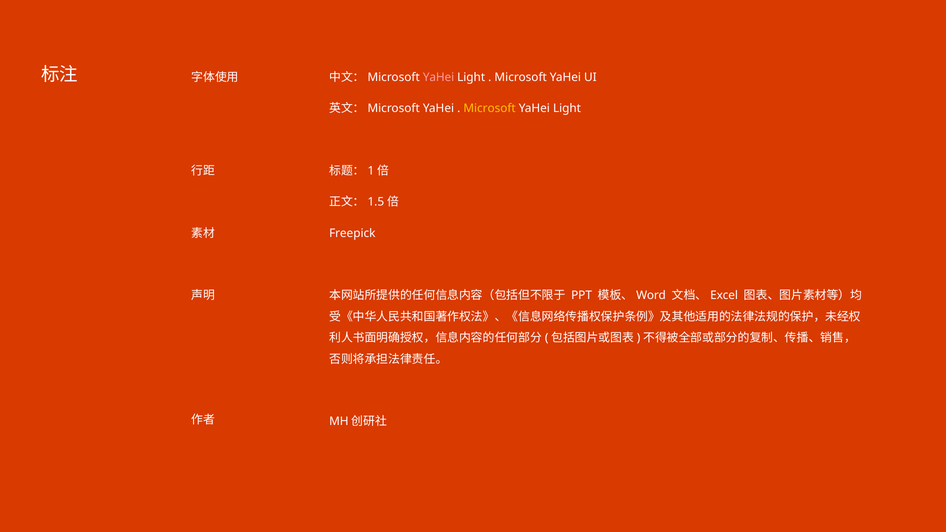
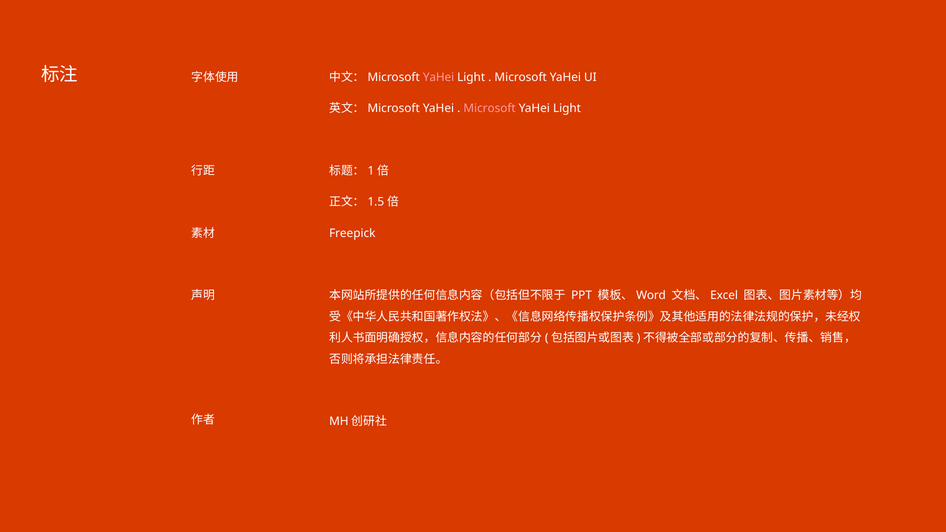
Microsoft at (490, 109) colour: yellow -> pink
